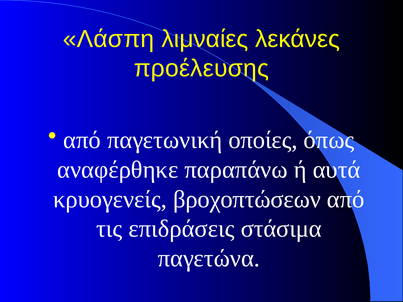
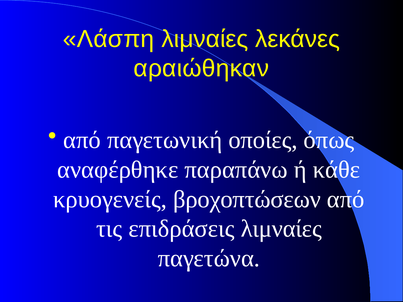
προέλευσης: προέλευσης -> αραιώθηκαν
αυτά: αυτά -> κάθε
επιδράσεις στάσιμα: στάσιμα -> λιμναίες
